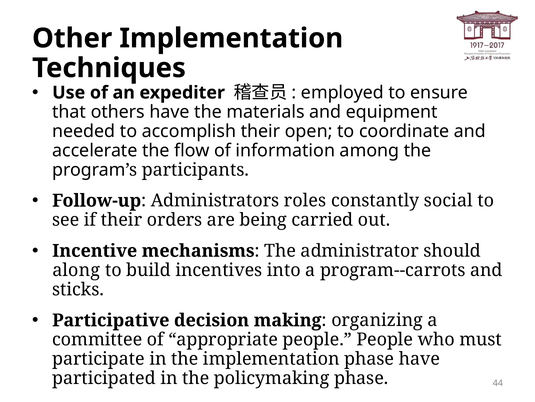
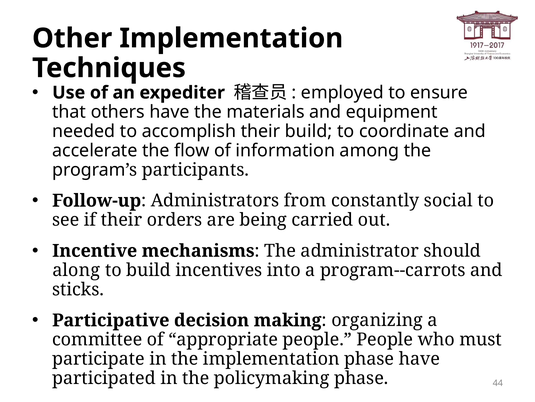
their open: open -> build
roles: roles -> from
